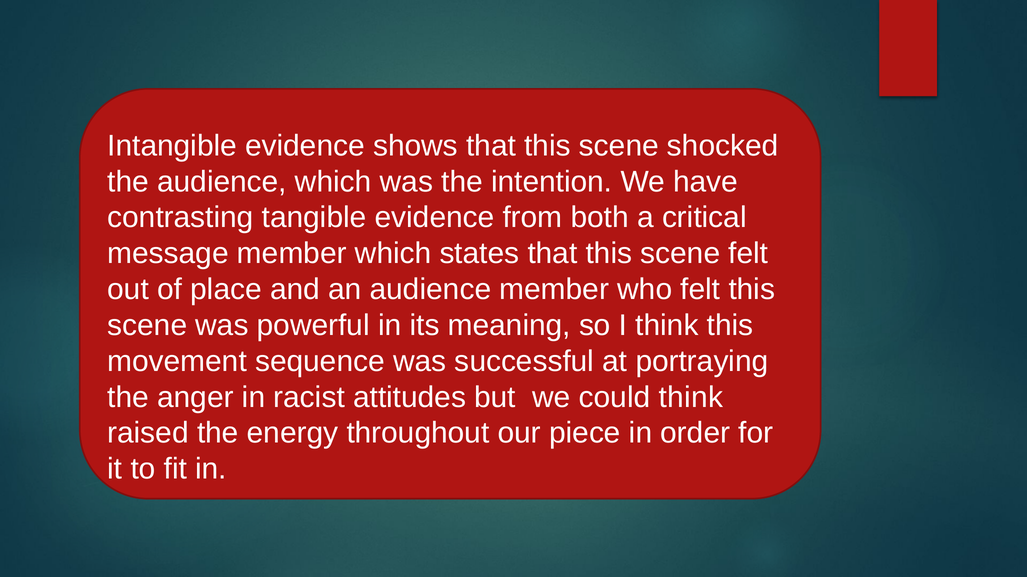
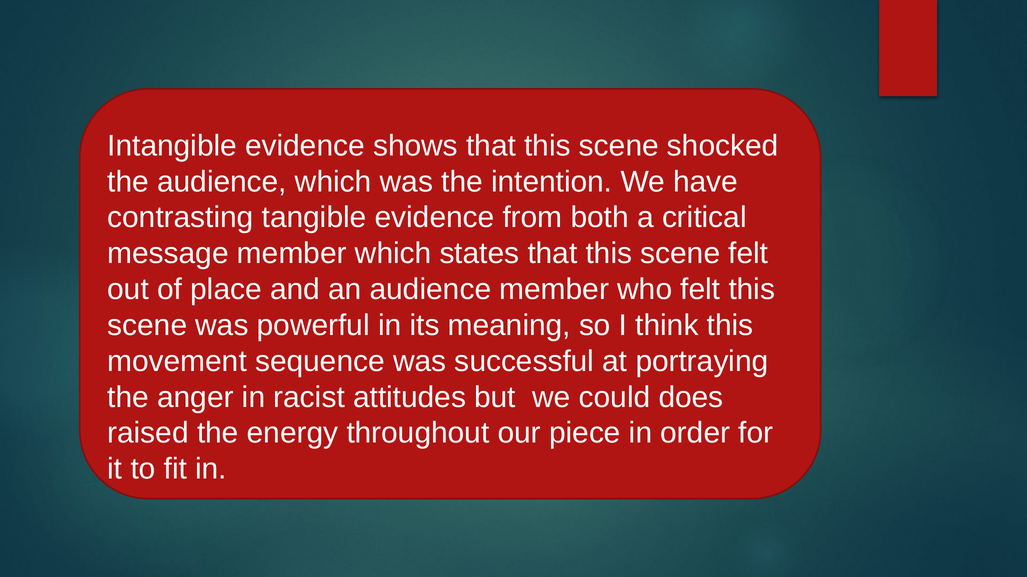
could think: think -> does
